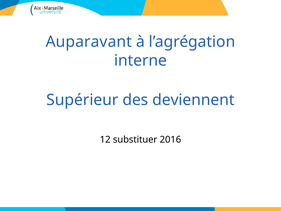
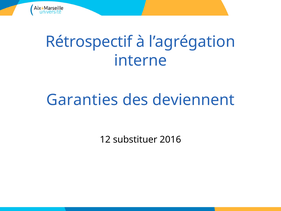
Auparavant: Auparavant -> Rétrospectif
Supérieur: Supérieur -> Garanties
